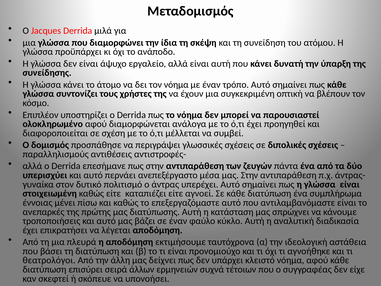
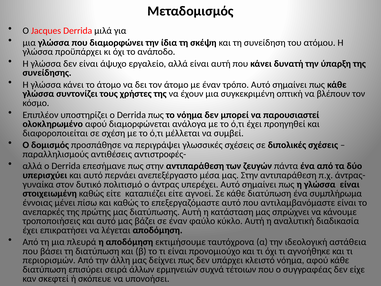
τον νόημα: νόημα -> άτομο
θεατρολόγοι: θεατρολόγοι -> περιορισμών
